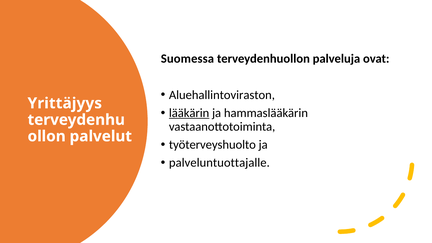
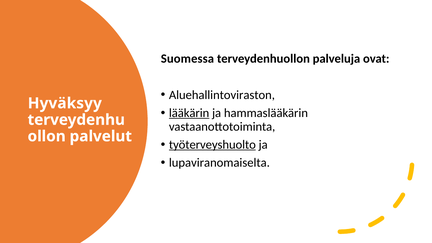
Yrittäjyys: Yrittäjyys -> Hyväksyy
työterveyshuolto underline: none -> present
palveluntuottajalle: palveluntuottajalle -> lupaviranomaiselta
